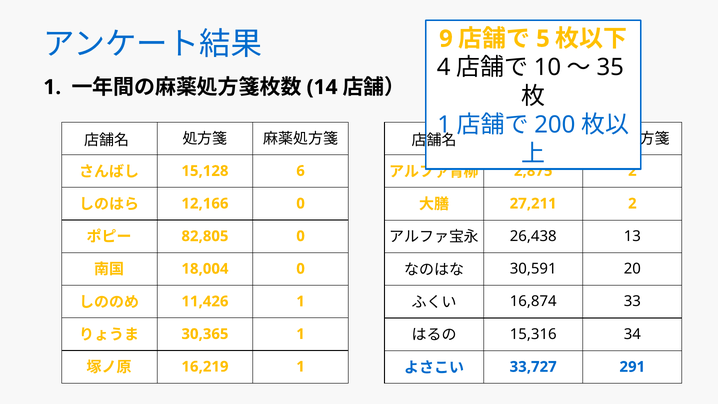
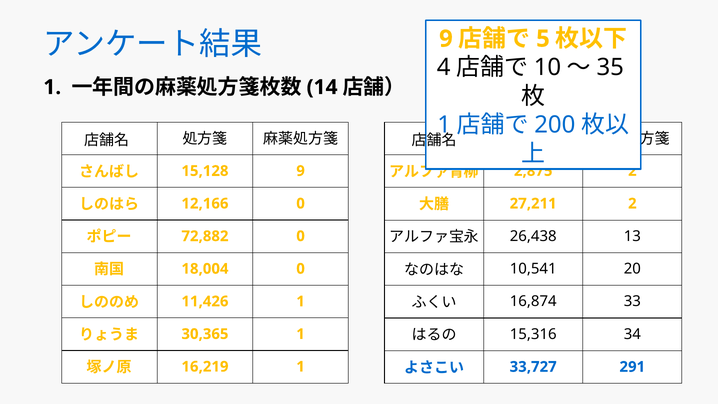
15,128 6: 6 -> 9
82,805: 82,805 -> 72,882
30,591: 30,591 -> 10,541
